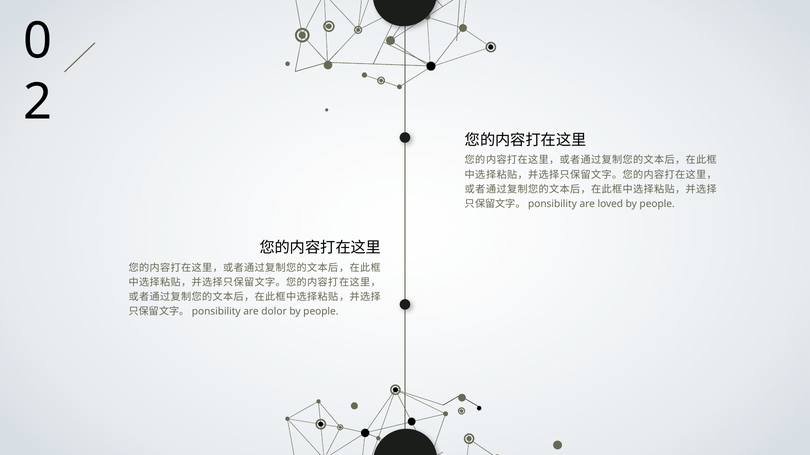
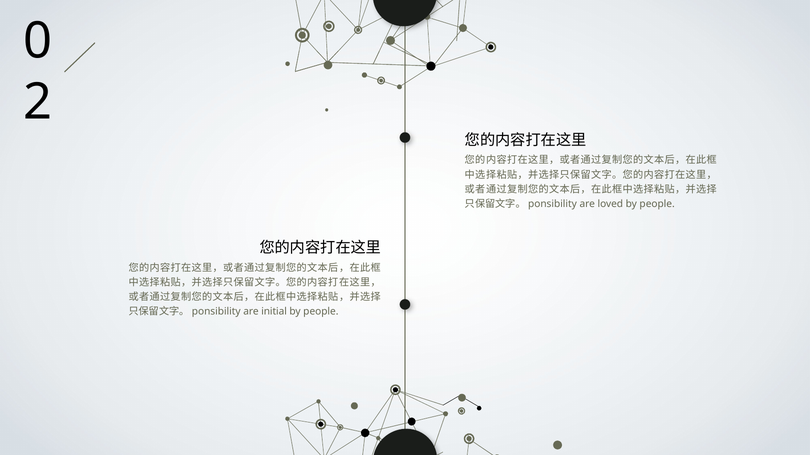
dolor: dolor -> initial
